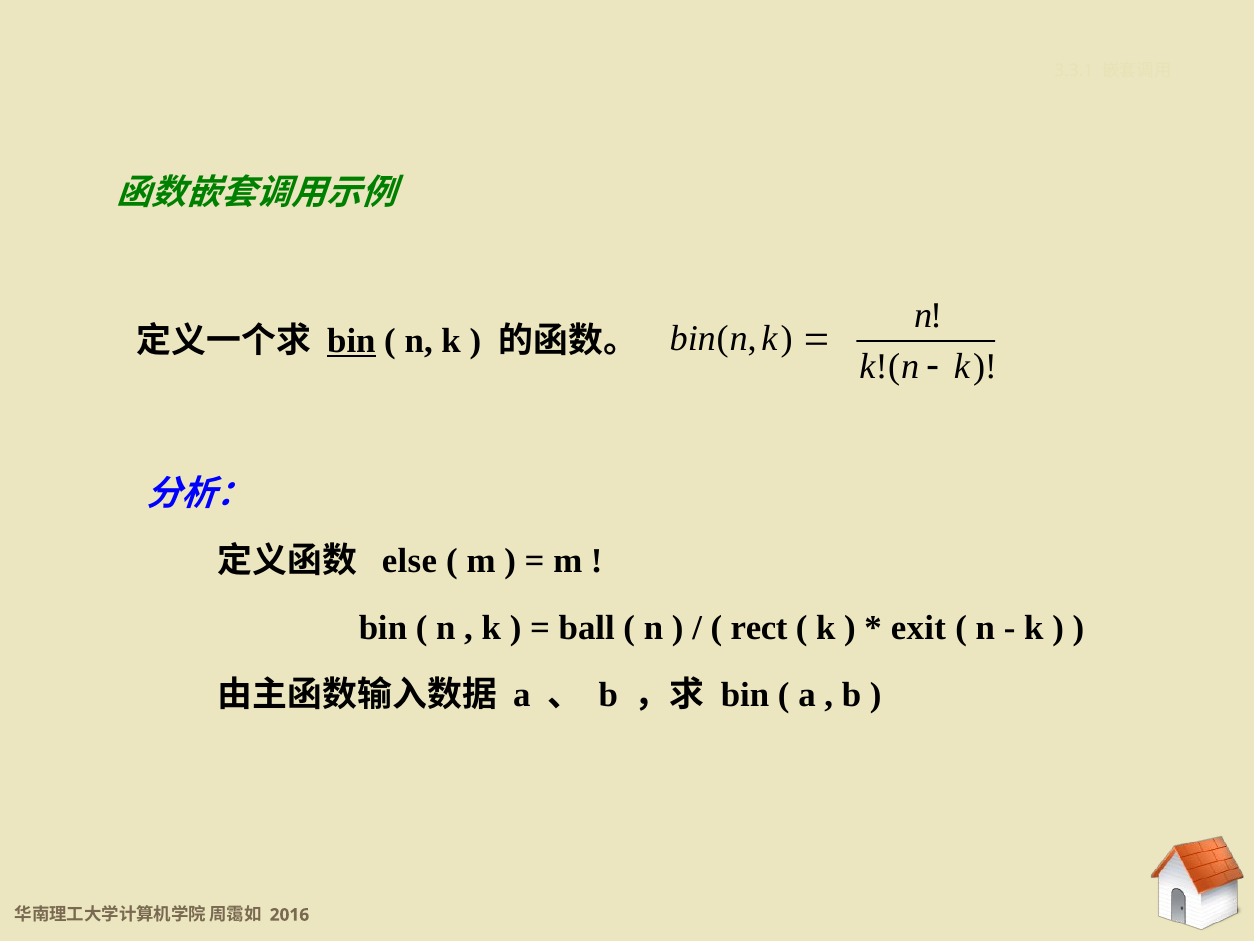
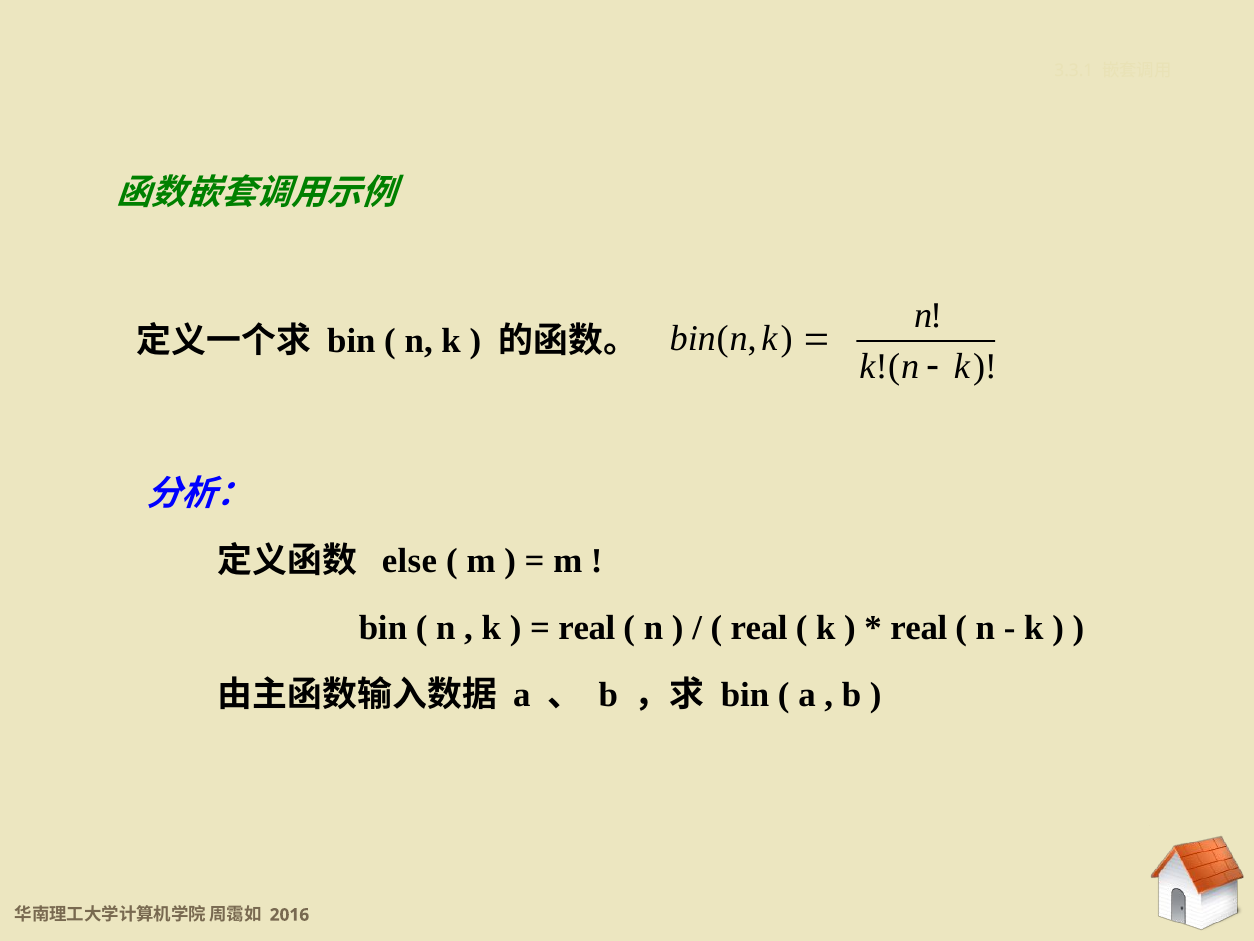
bin at (351, 341) underline: present -> none
ball at (587, 627): ball -> real
rect at (759, 627): rect -> real
exit at (919, 627): exit -> real
